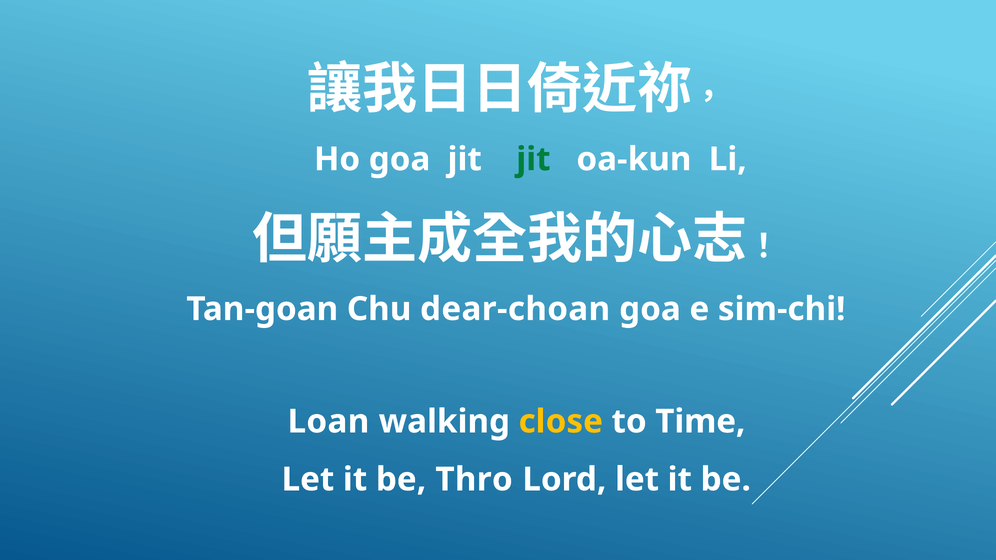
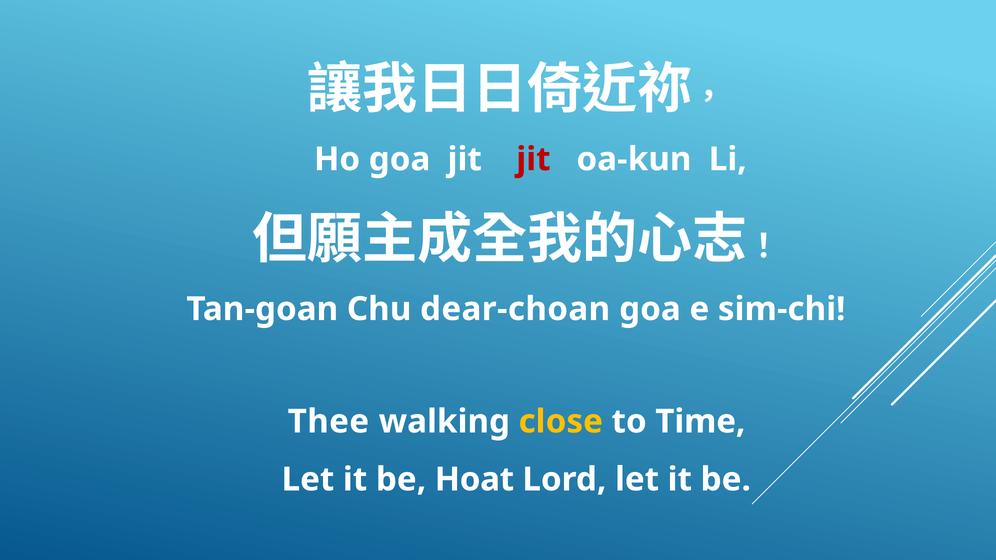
jit at (533, 159) colour: green -> red
Loan: Loan -> Thee
Thro: Thro -> Hoat
